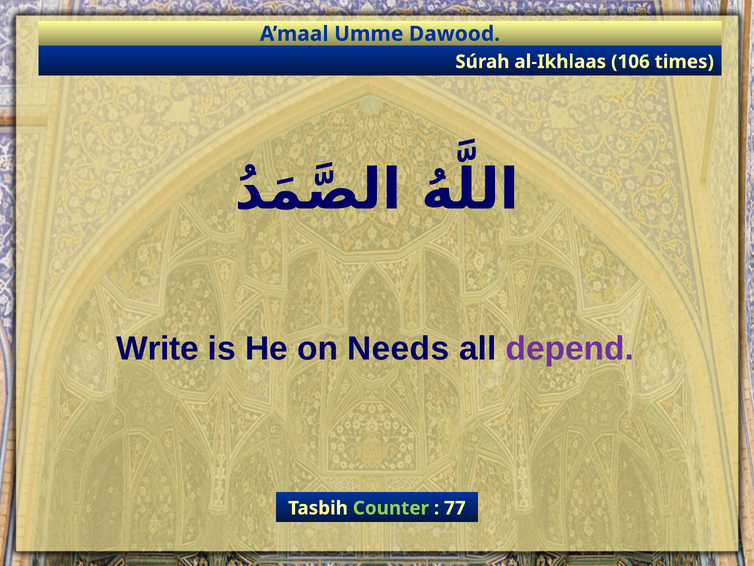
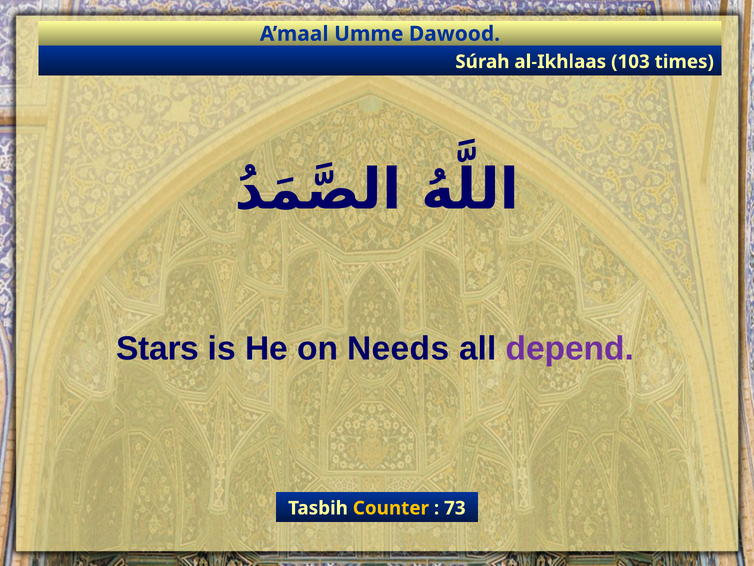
106: 106 -> 103
Write: Write -> Stars
Counter colour: light green -> yellow
77: 77 -> 73
